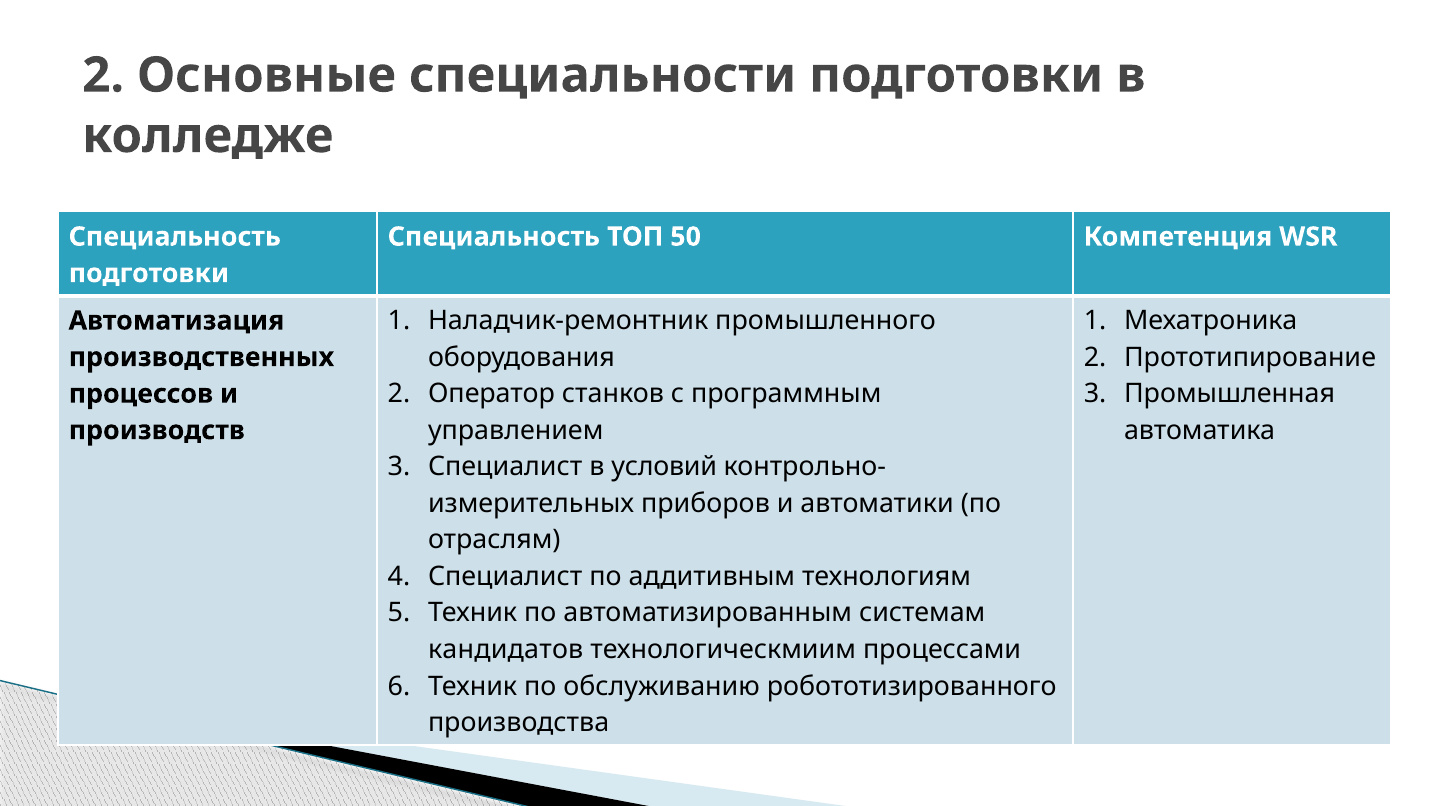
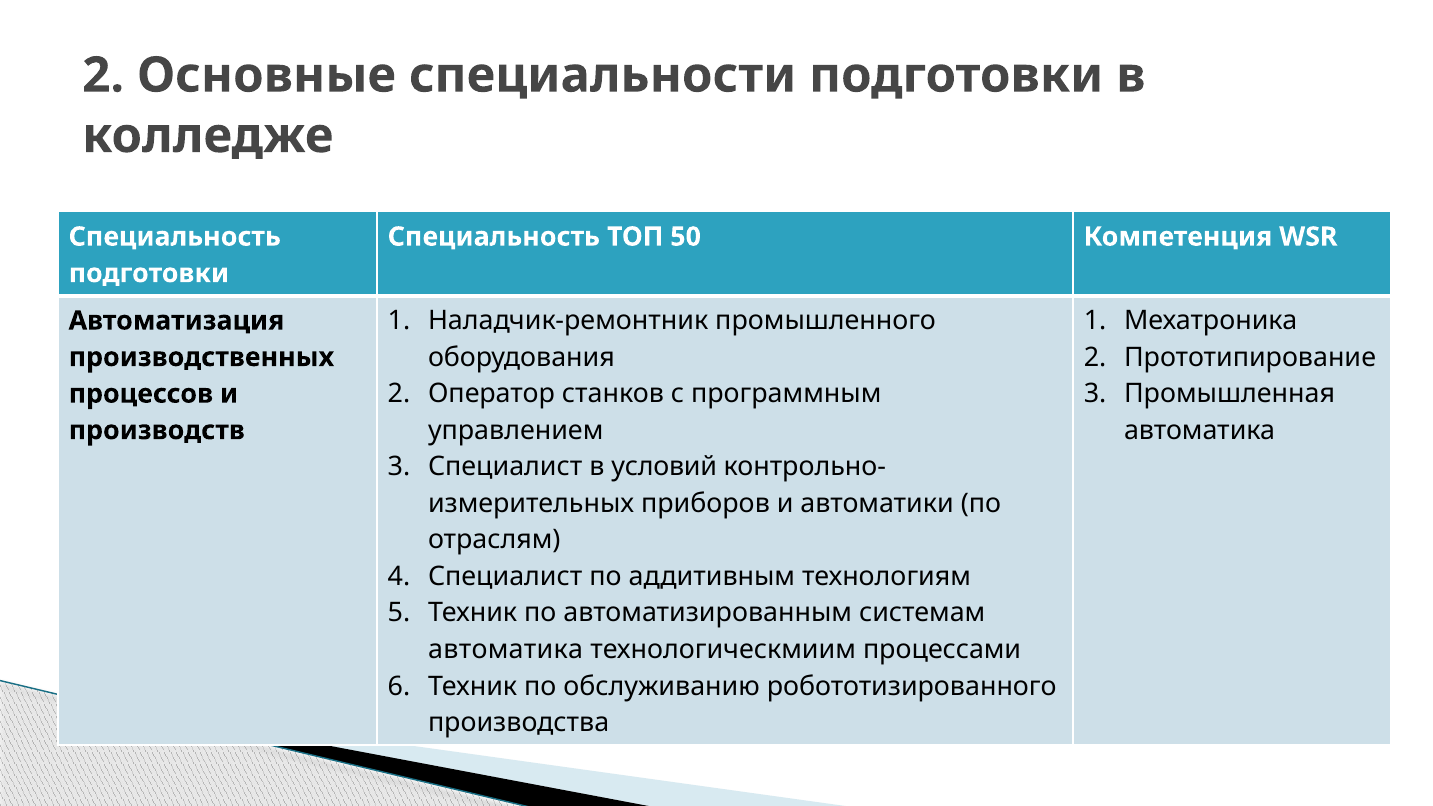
кандидатов at (506, 650): кандидатов -> автоматика
